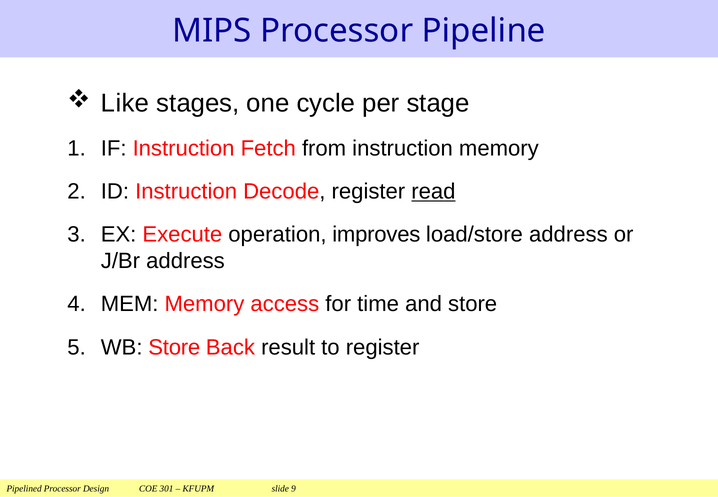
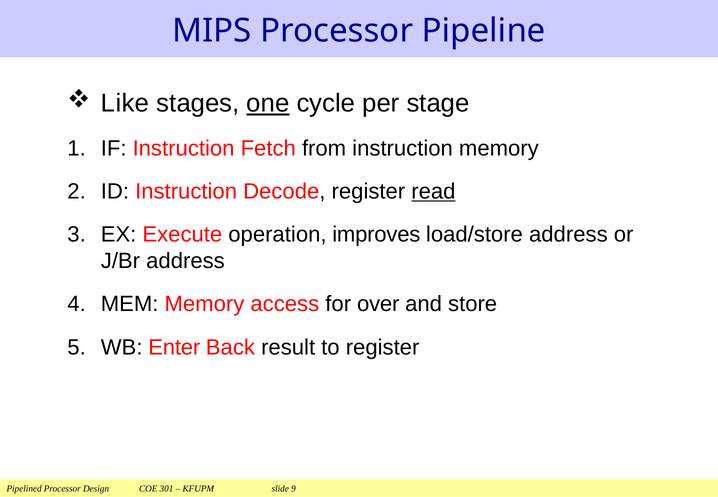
one underline: none -> present
time: time -> over
WB Store: Store -> Enter
